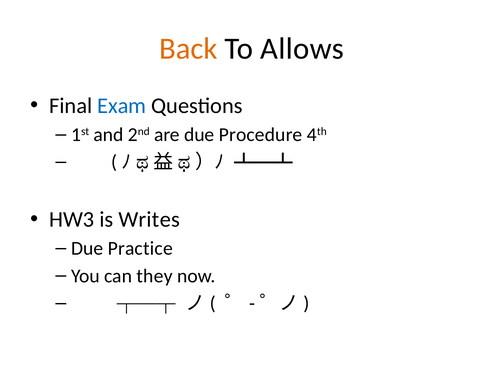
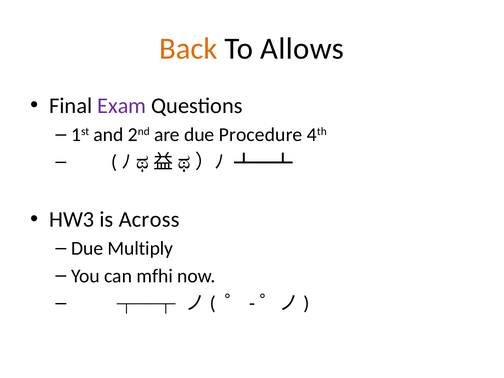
Exam colour: blue -> purple
Writes: Writes -> Across
Practice: Practice -> Multiply
they: they -> mfhi
